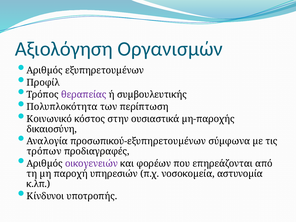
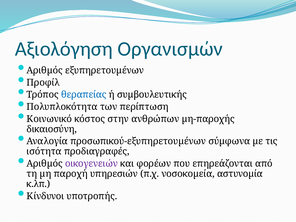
θεραπείας colour: purple -> blue
ουσιαστικά: ουσιαστικά -> ανθρώπων
τρόπων: τρόπων -> ισότητα
